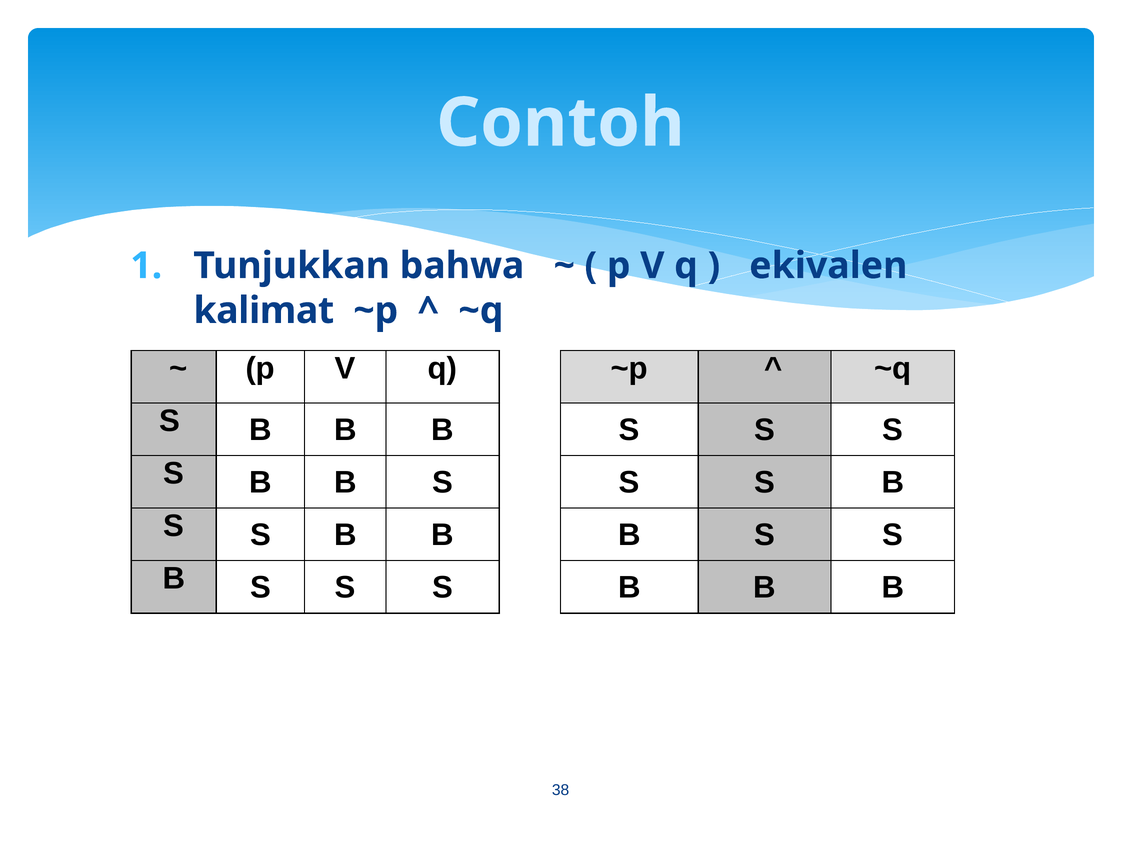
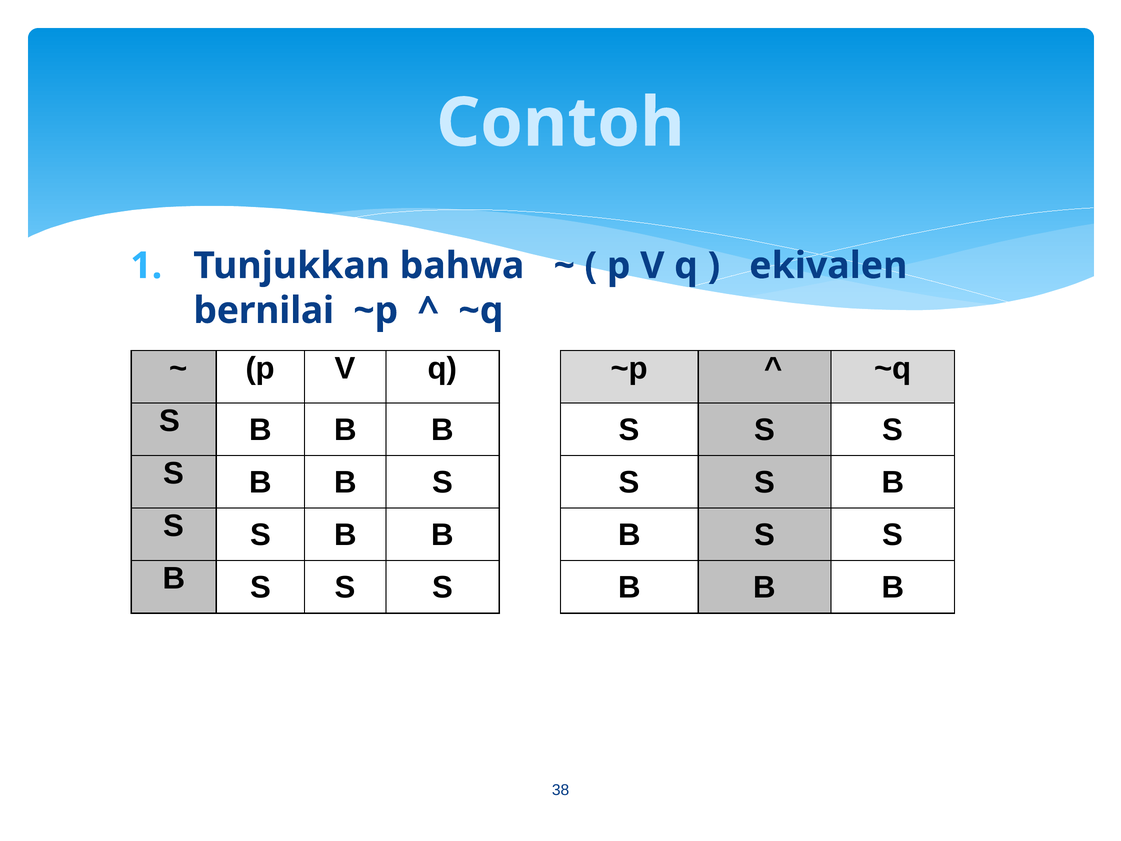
kalimat: kalimat -> bernilai
